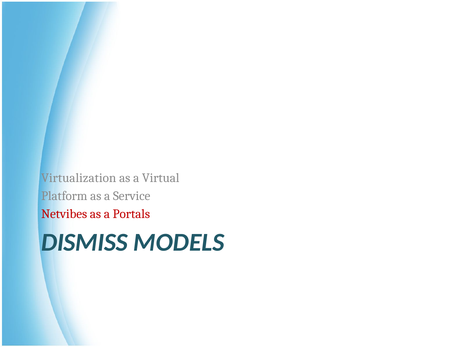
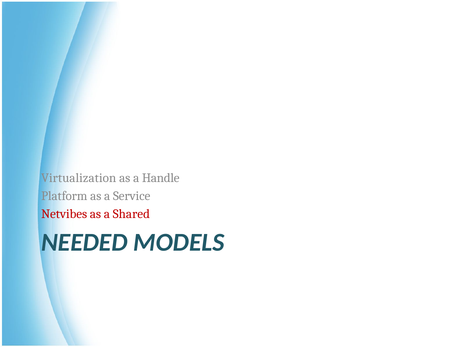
Virtual: Virtual -> Handle
Portals: Portals -> Shared
DISMISS: DISMISS -> NEEDED
